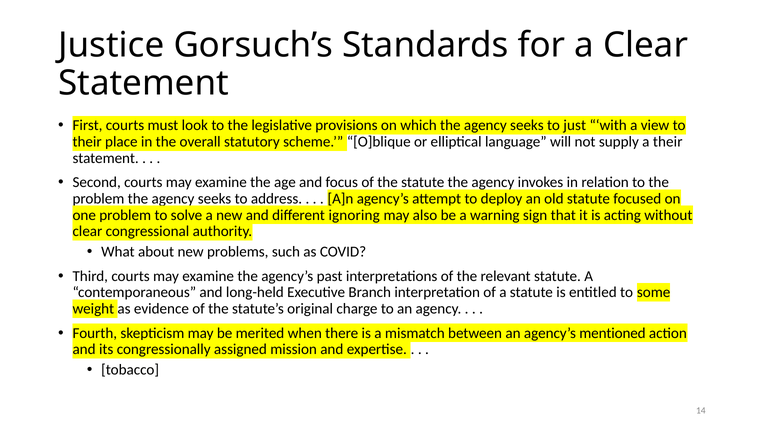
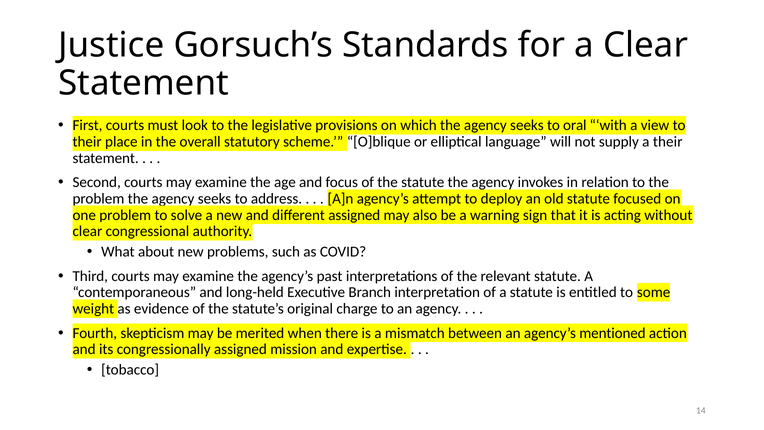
just: just -> oral
different ignoring: ignoring -> assigned
